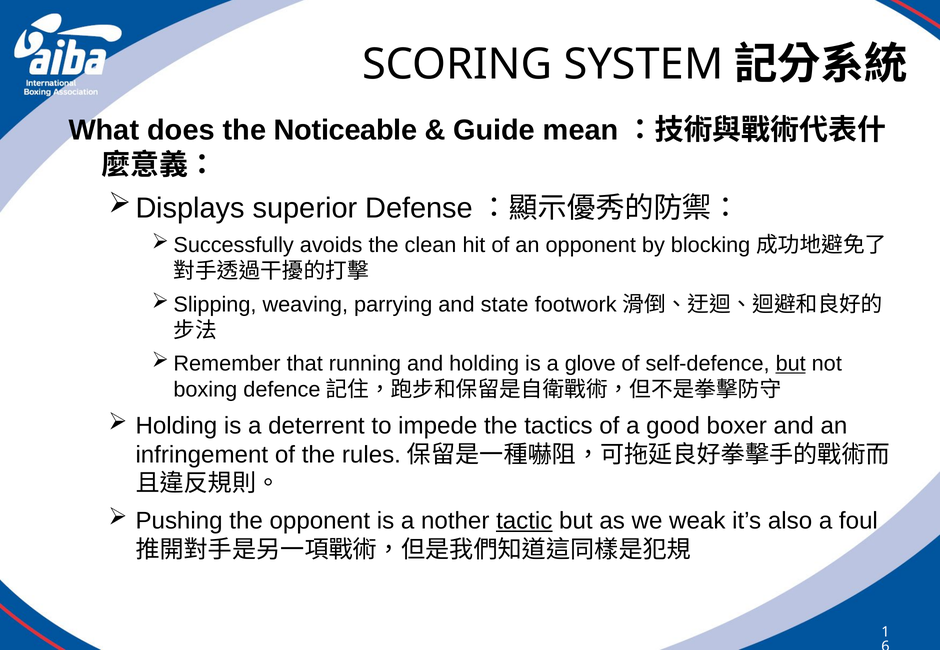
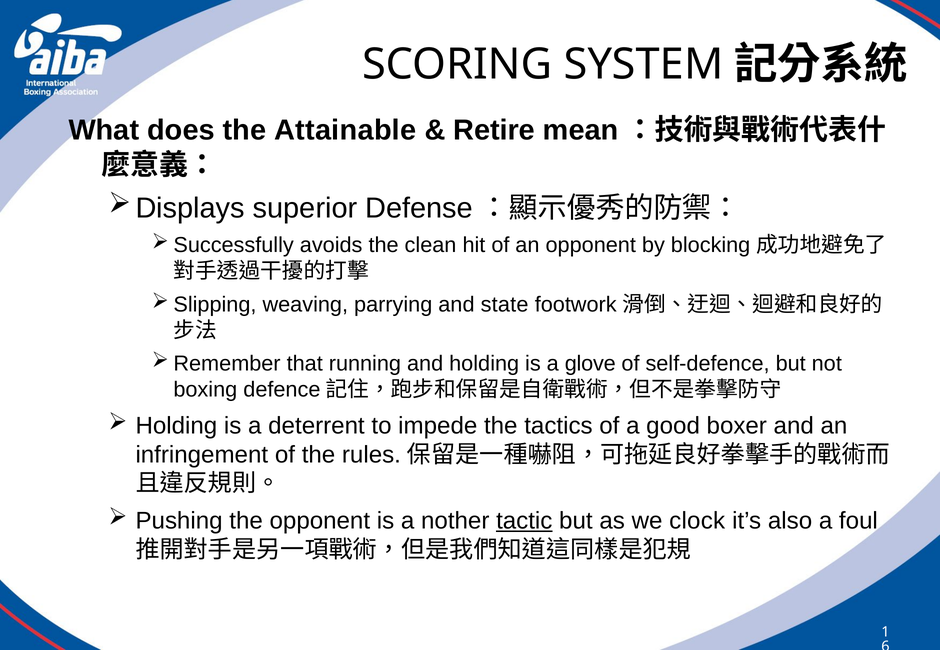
Noticeable: Noticeable -> Attainable
Guide: Guide -> Retire
but at (791, 364) underline: present -> none
weak: weak -> clock
